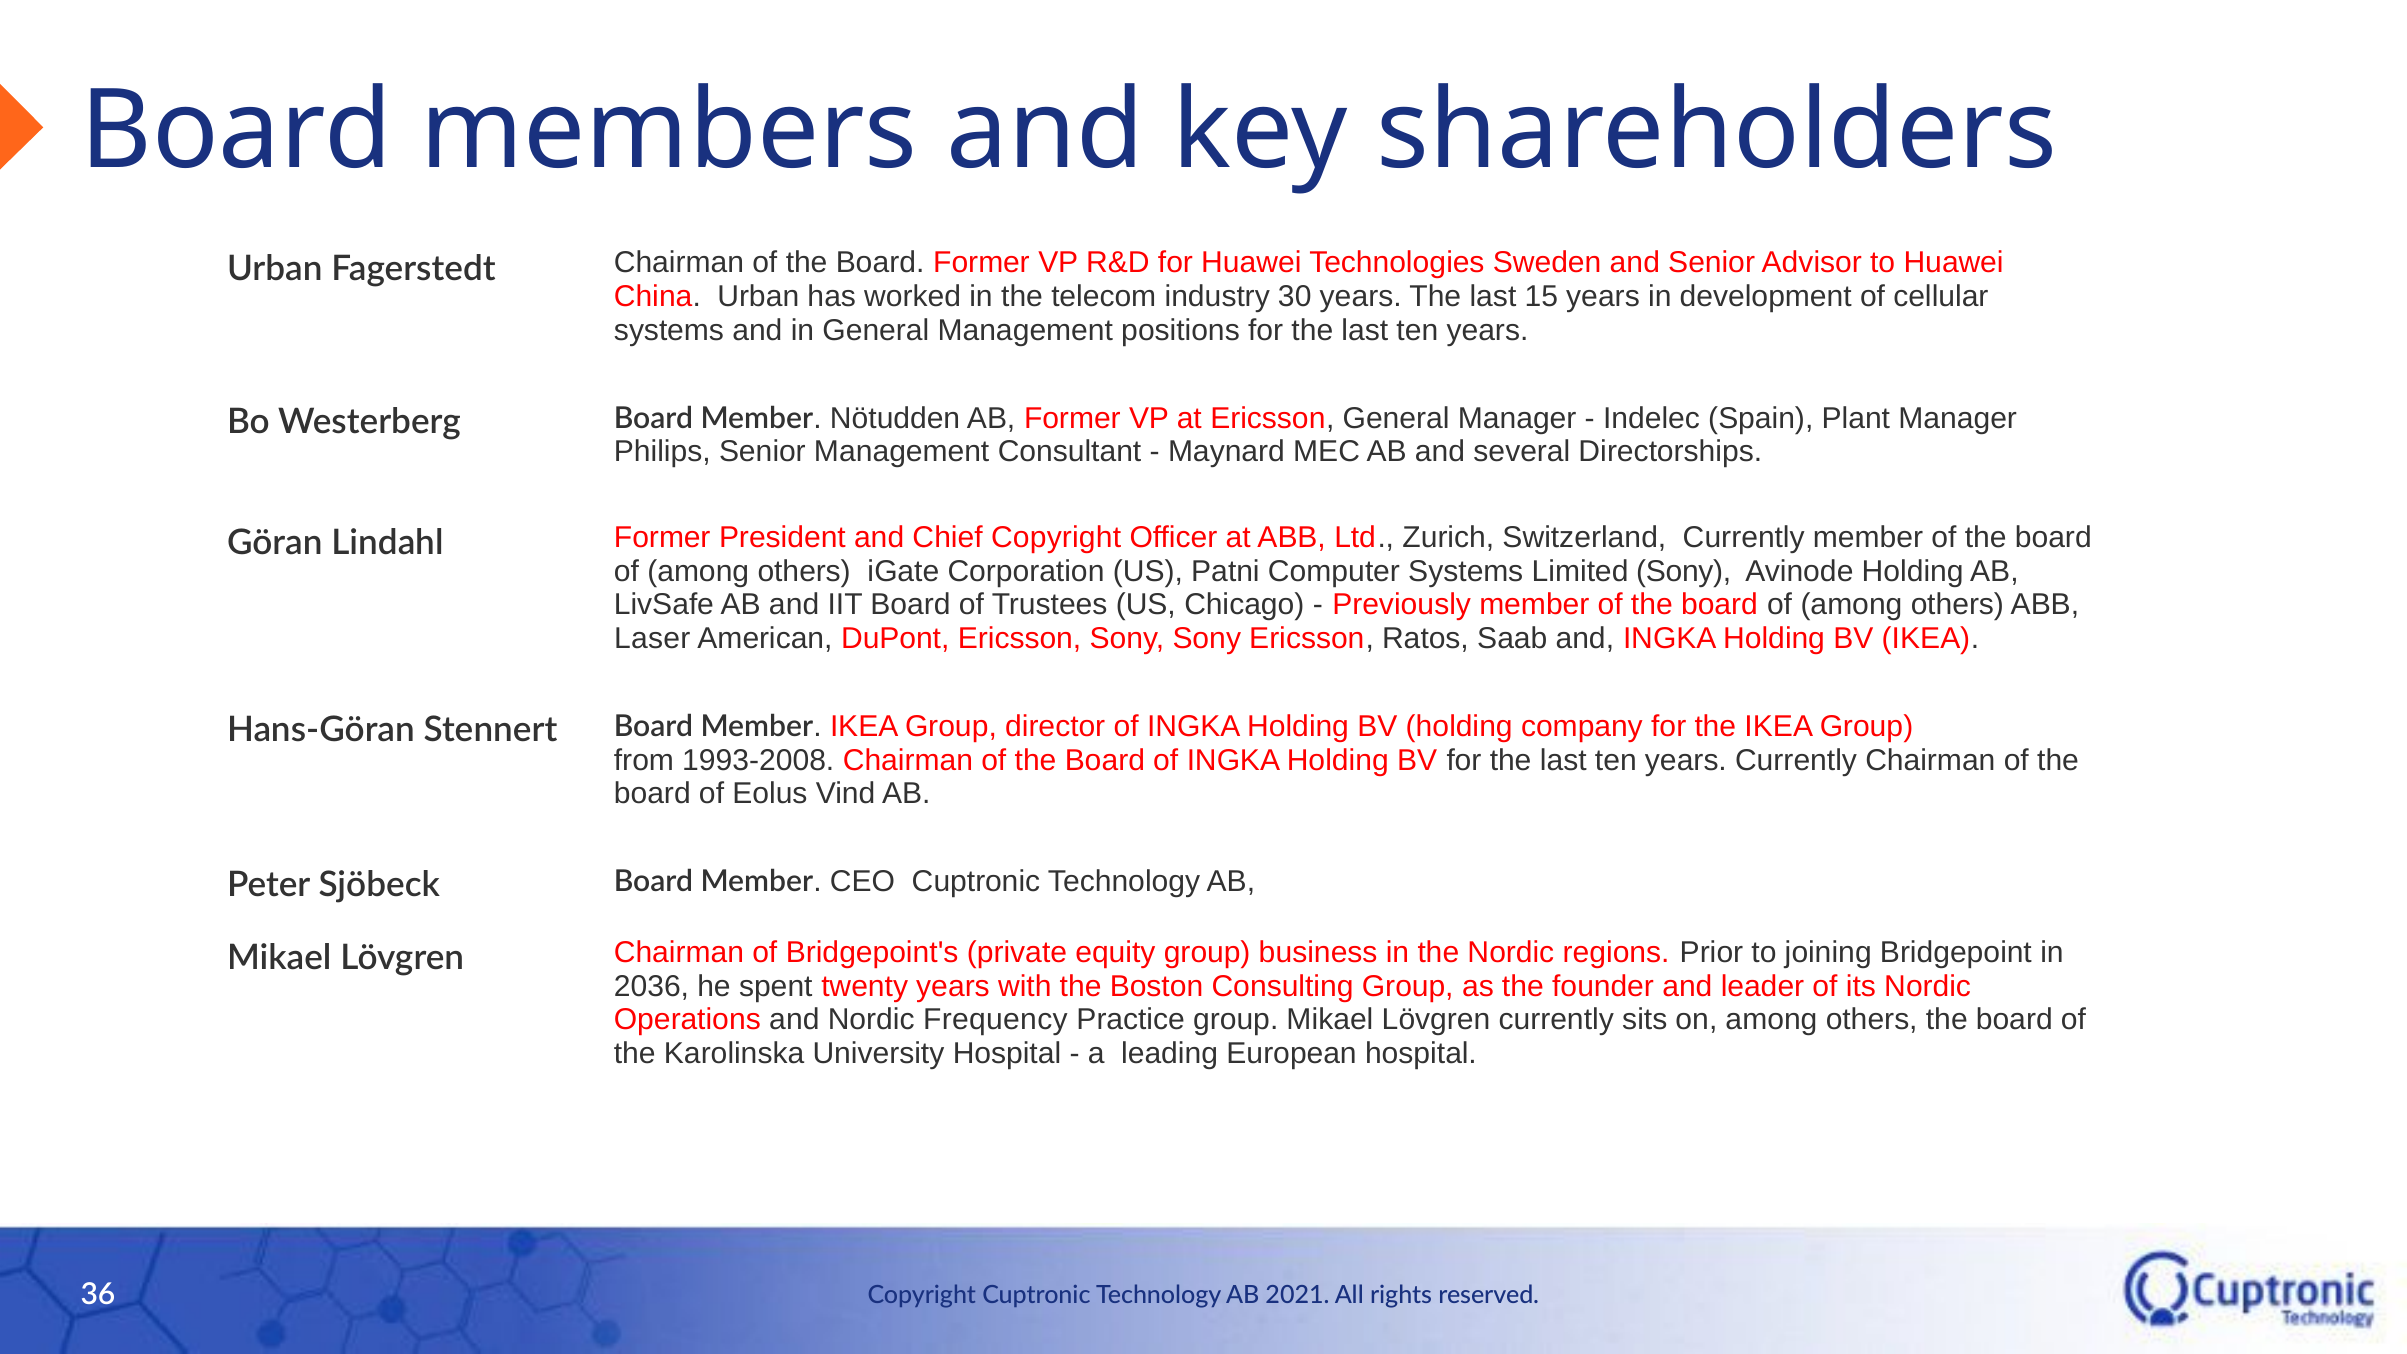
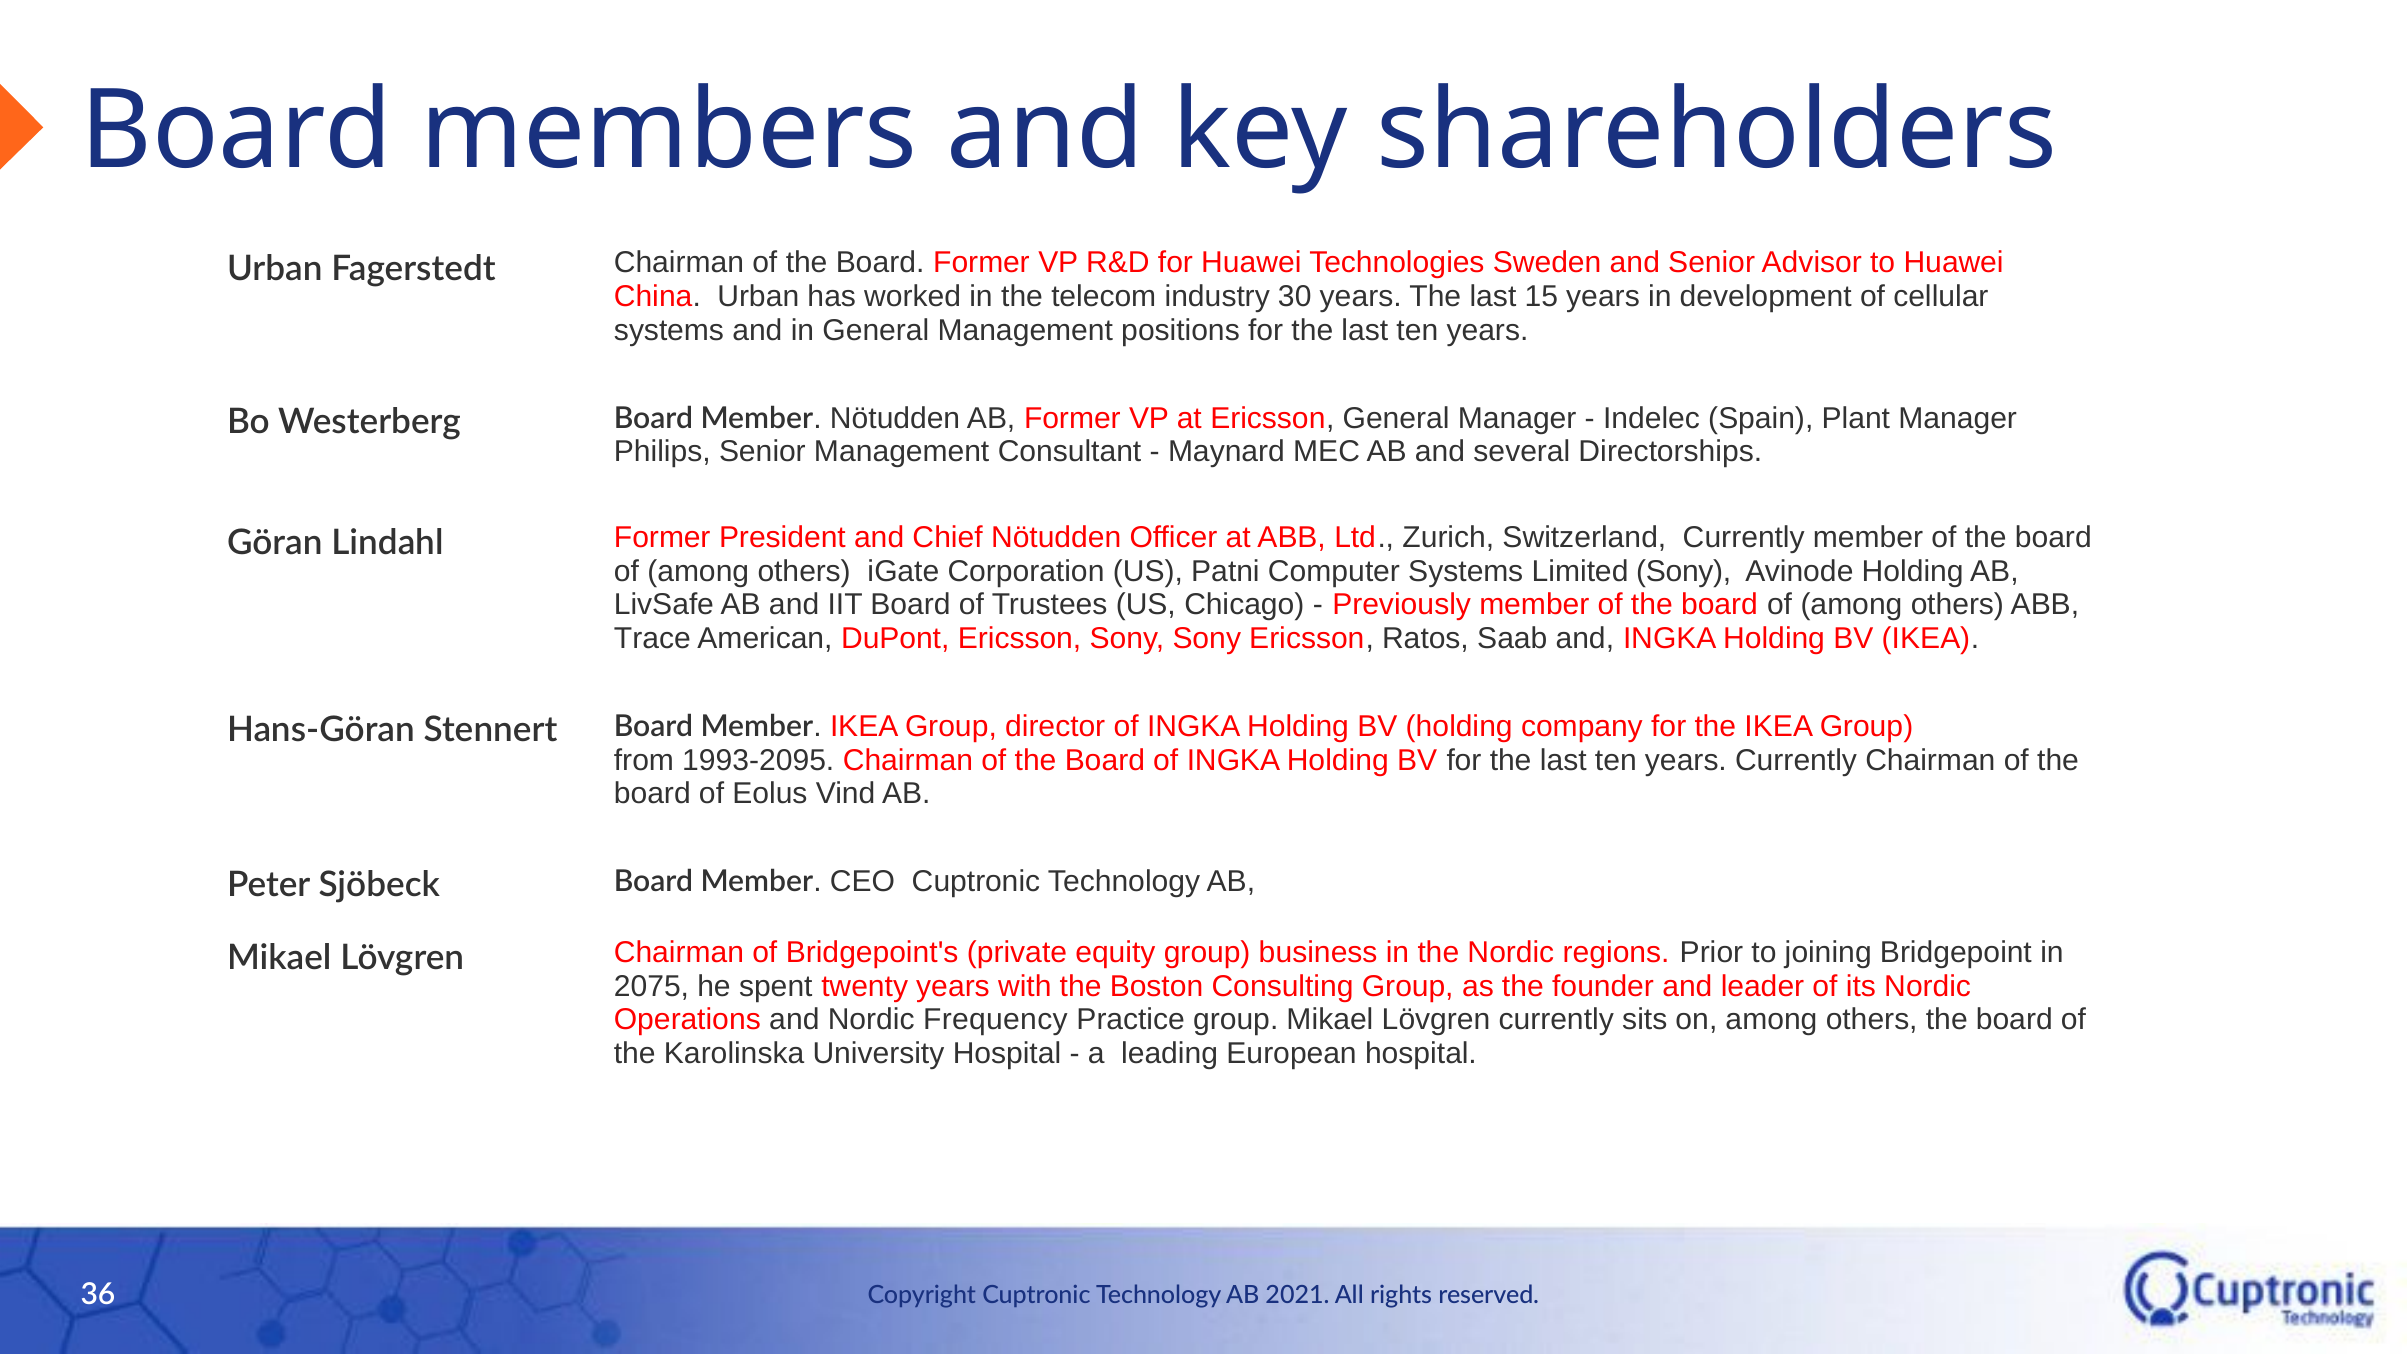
Chief Copyright: Copyright -> Nötudden
Laser: Laser -> Trace
1993-2008: 1993-2008 -> 1993-2095
2036: 2036 -> 2075
